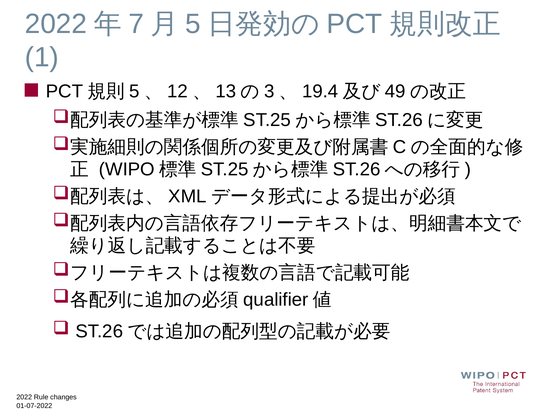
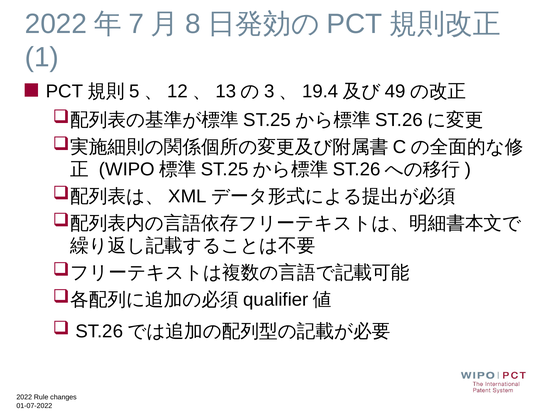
5 at (193, 24): 5 -> 8
